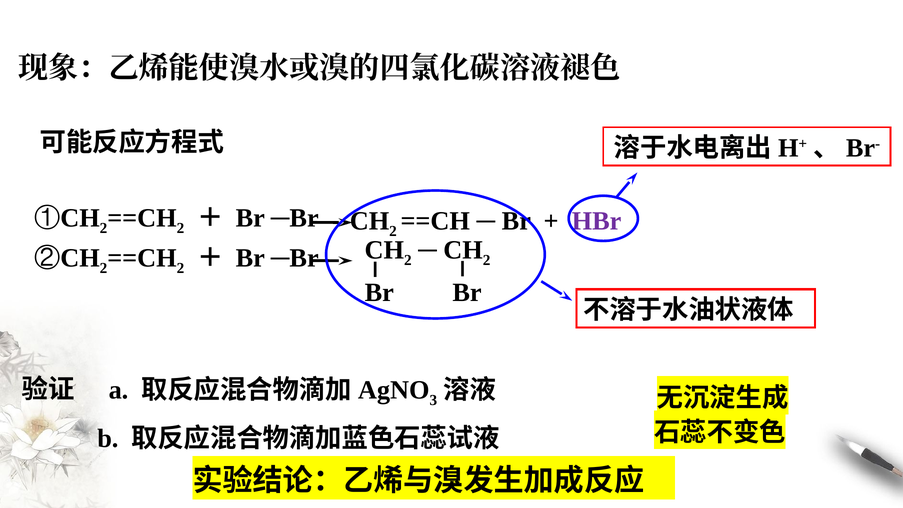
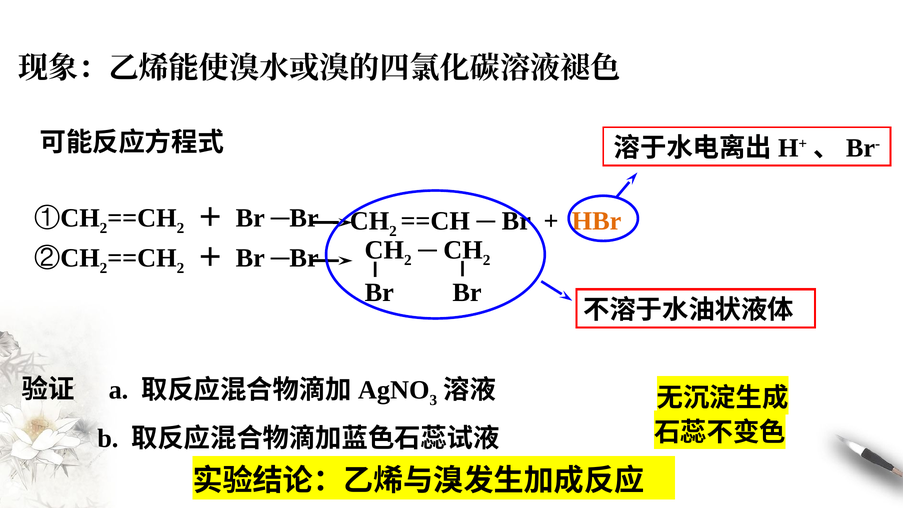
HBr colour: purple -> orange
